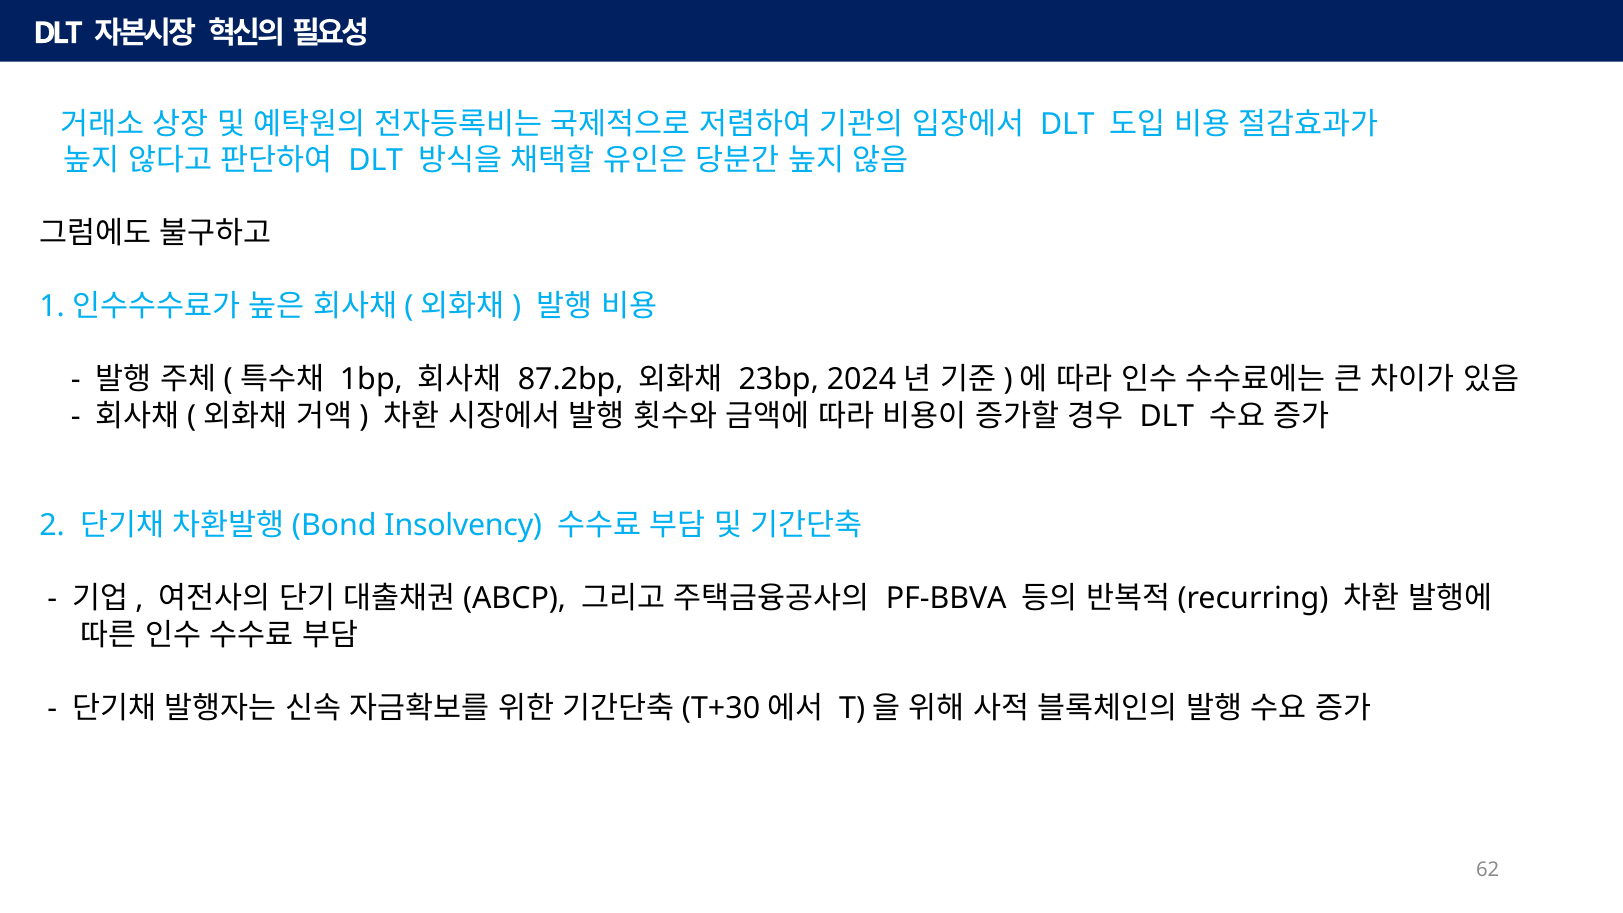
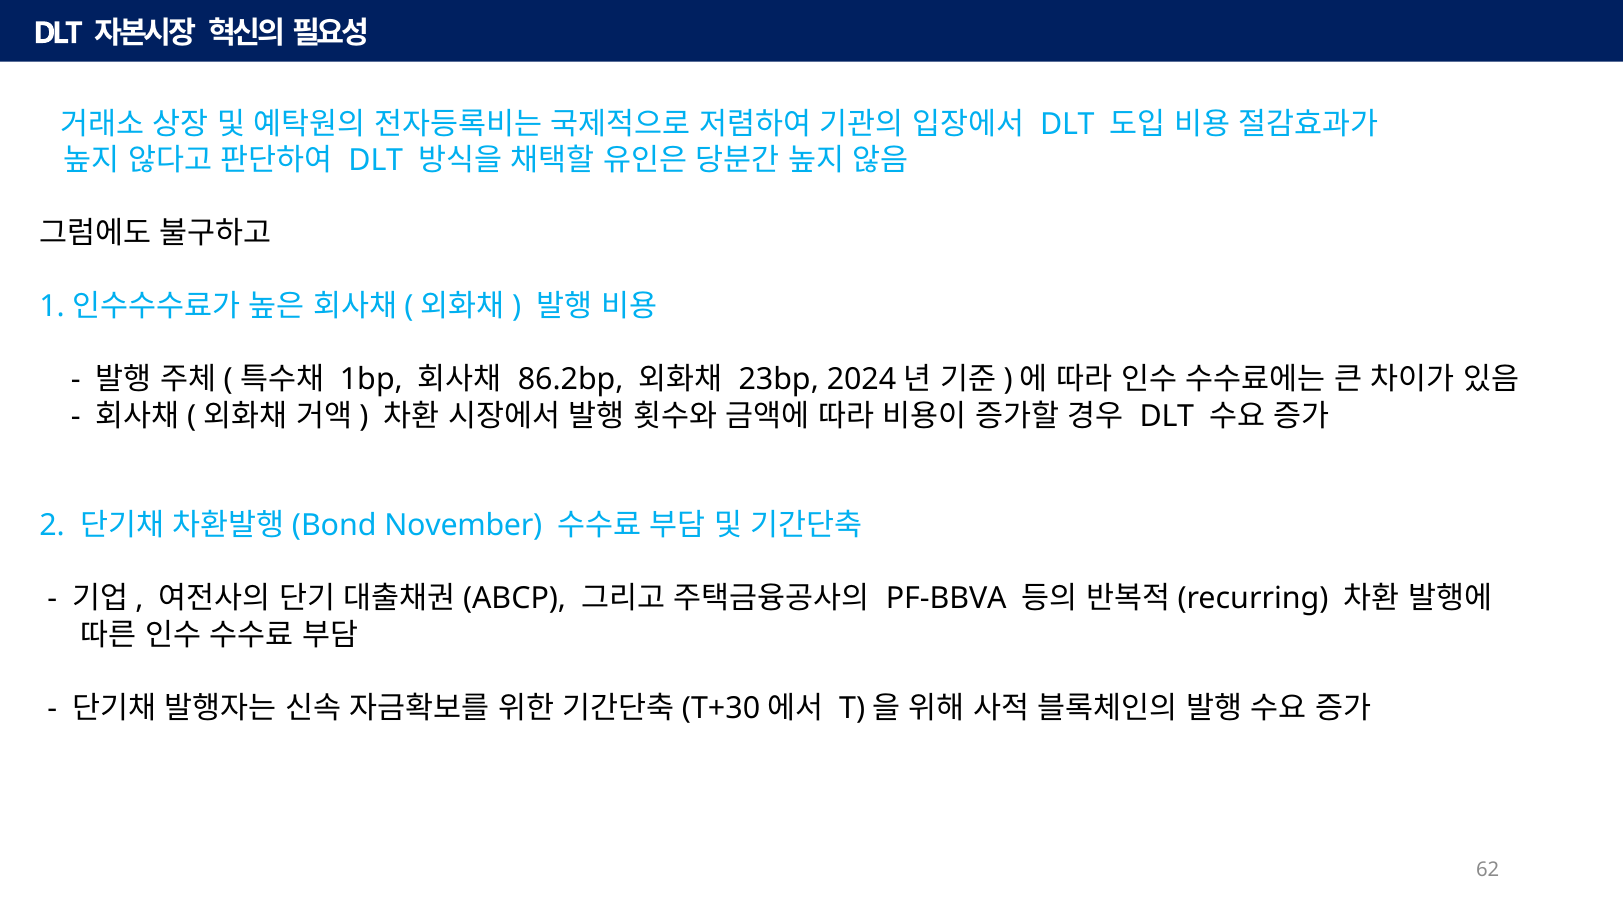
87.2bp: 87.2bp -> 86.2bp
Insolvency: Insolvency -> November
